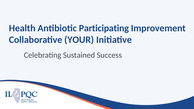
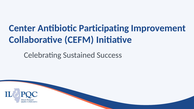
Health: Health -> Center
YOUR: YOUR -> CEFM
